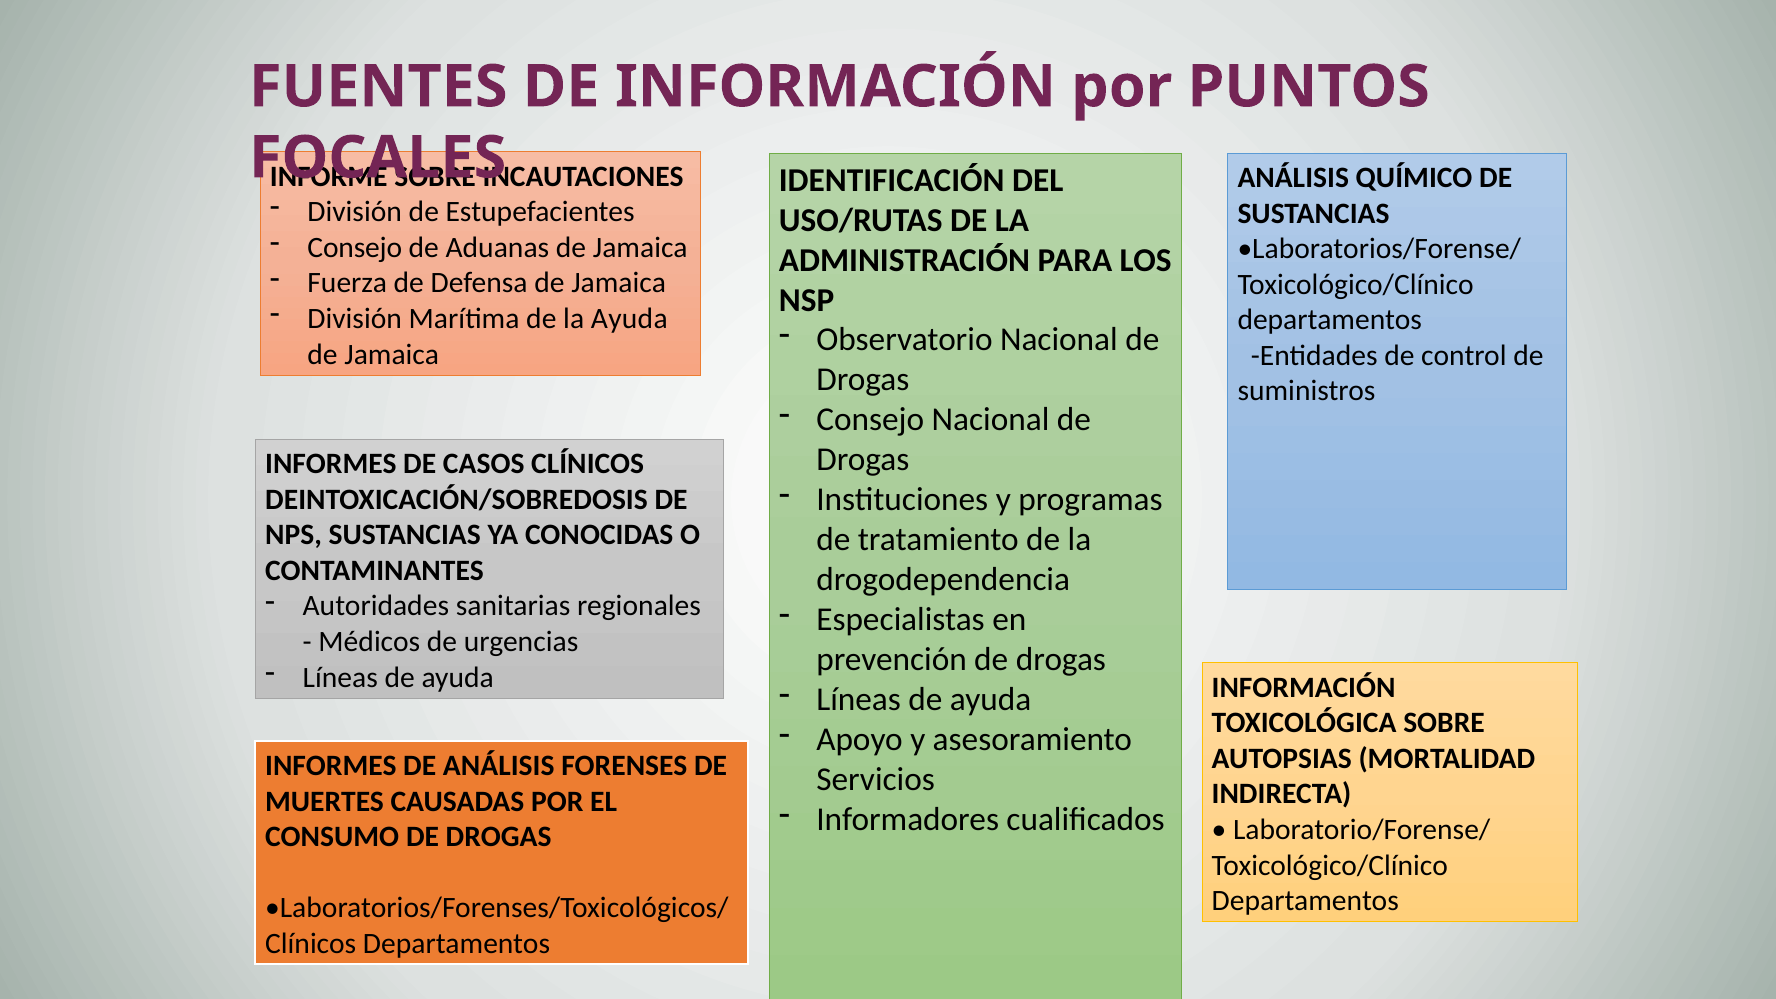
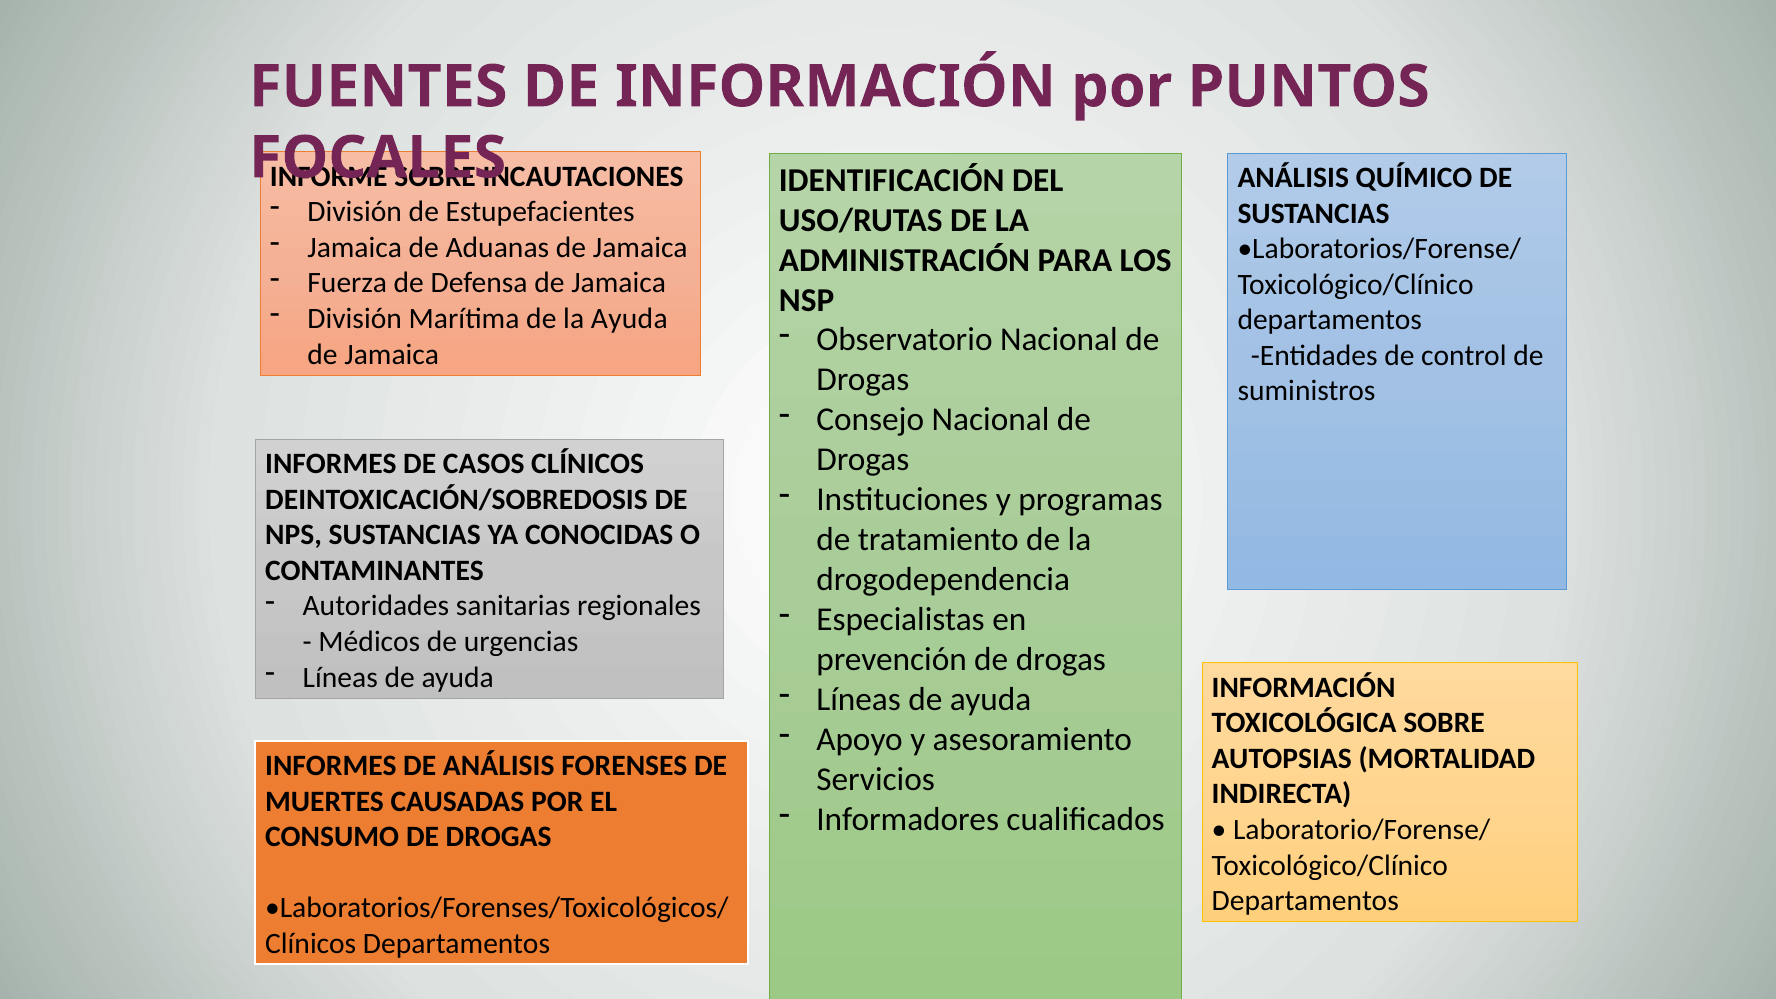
Consejo at (355, 248): Consejo -> Jamaica
